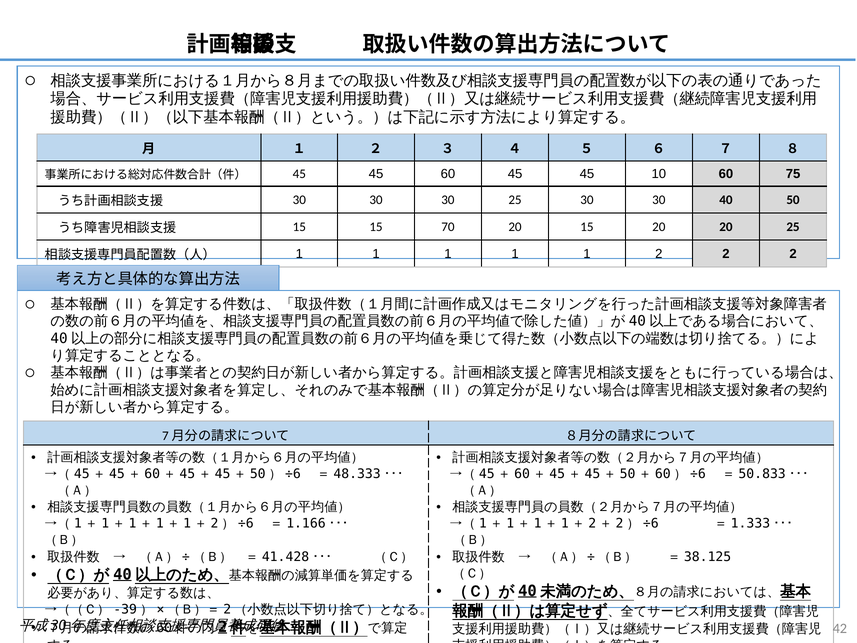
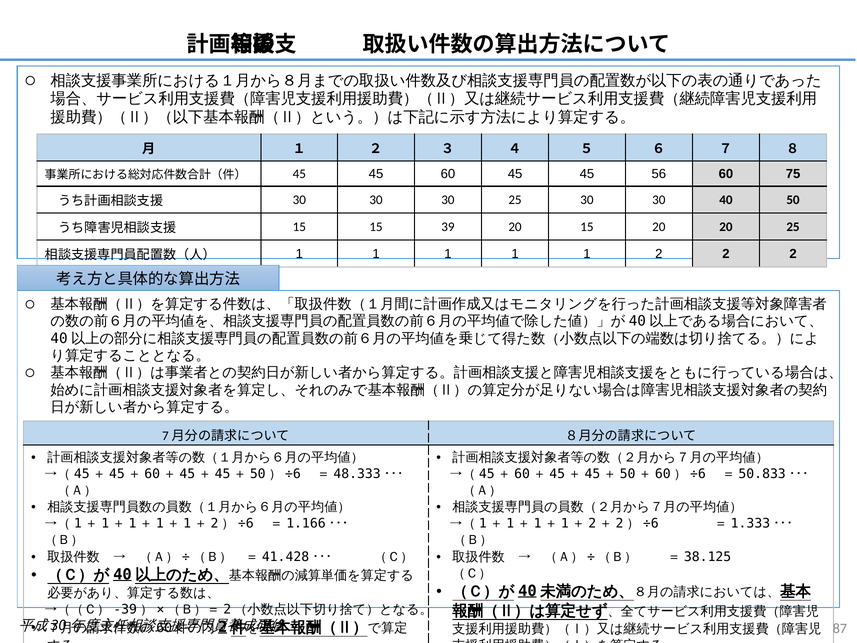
10: 10 -> 56
70: 70 -> 39
42: 42 -> 87
